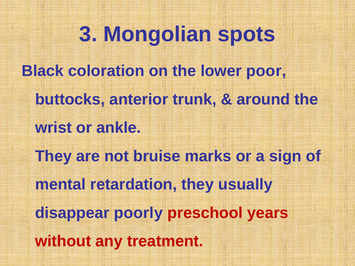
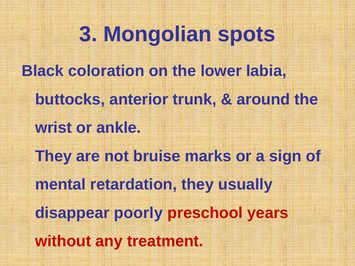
poor: poor -> labia
